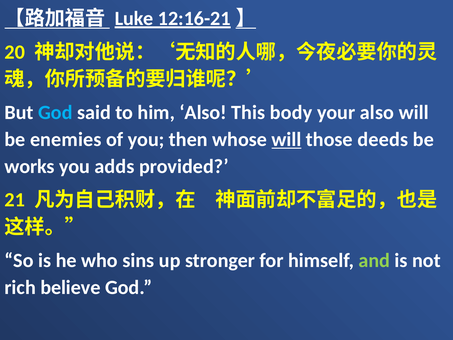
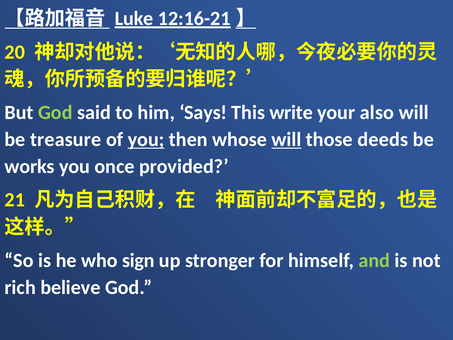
God at (55, 112) colour: light blue -> light green
him Also: Also -> Says
body: body -> write
enemies: enemies -> treasure
you at (146, 139) underline: none -> present
adds: adds -> once
sins: sins -> sign
